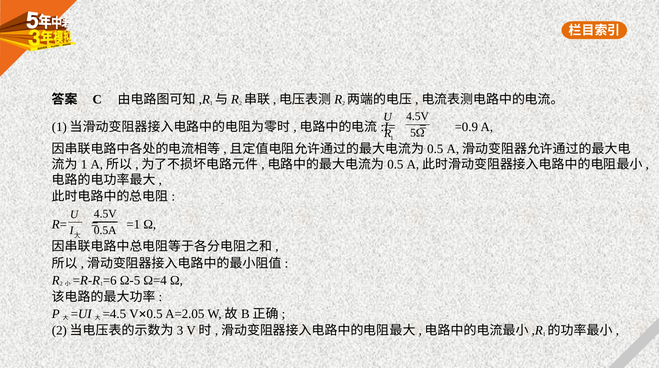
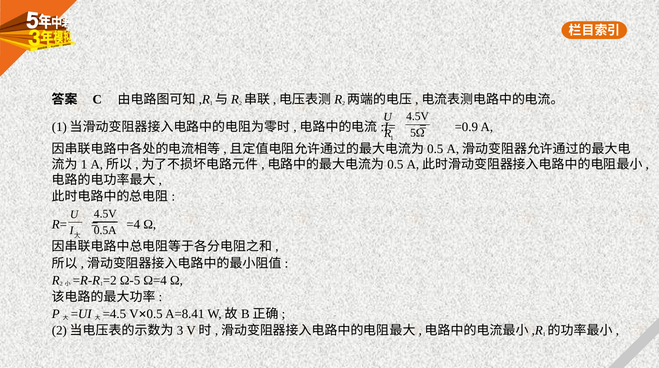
=1: =1 -> =4
=6: =6 -> =2
A=2.05: A=2.05 -> A=8.41
